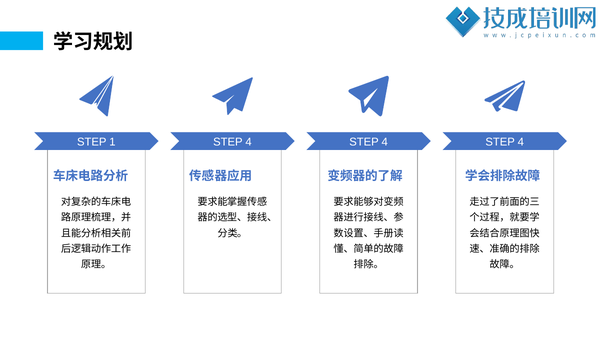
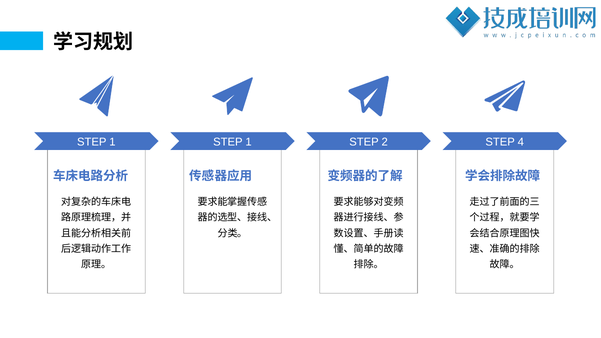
1 STEP 4: 4 -> 1
4 at (385, 142): 4 -> 2
